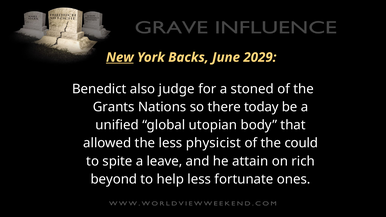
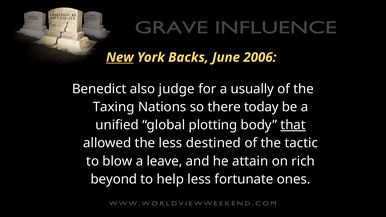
2029: 2029 -> 2006
stoned: stoned -> usually
Grants: Grants -> Taxing
utopian: utopian -> plotting
that underline: none -> present
physicist: physicist -> destined
could: could -> tactic
spite: spite -> blow
